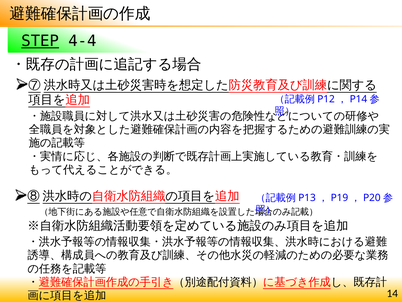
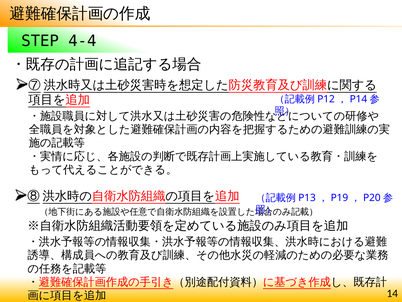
STEP underline: present -> none
